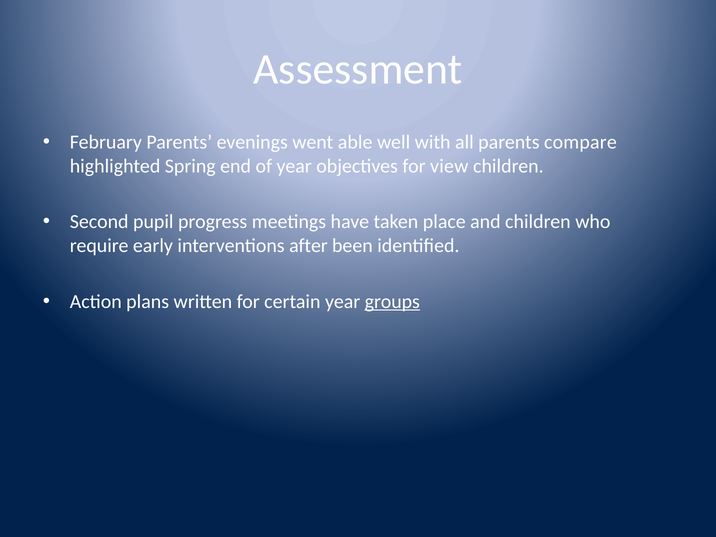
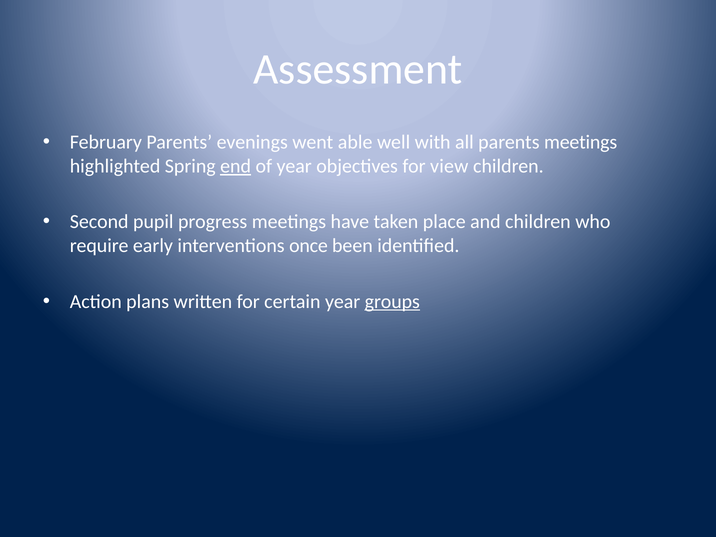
parents compare: compare -> meetings
end underline: none -> present
after: after -> once
